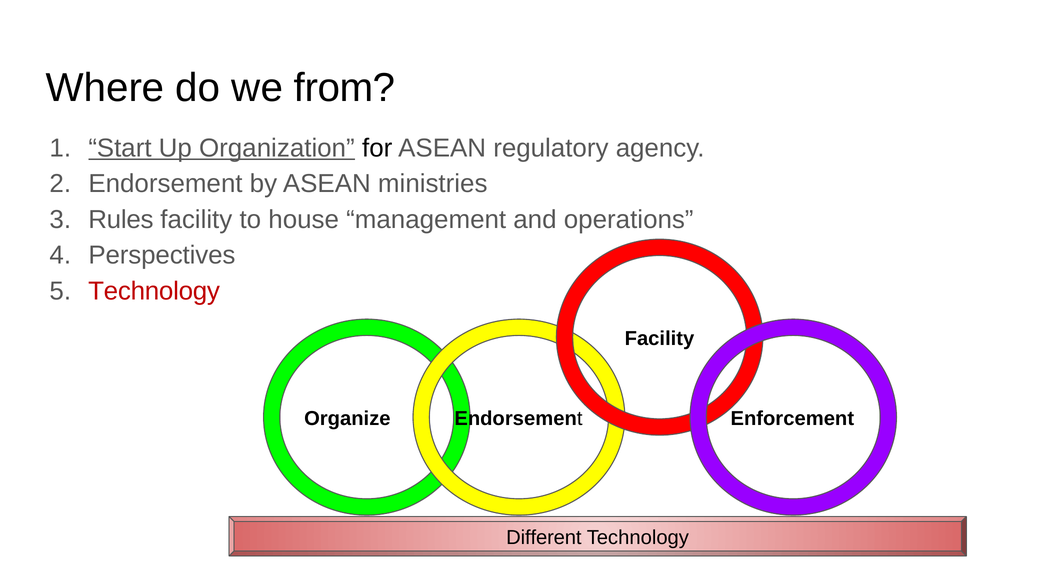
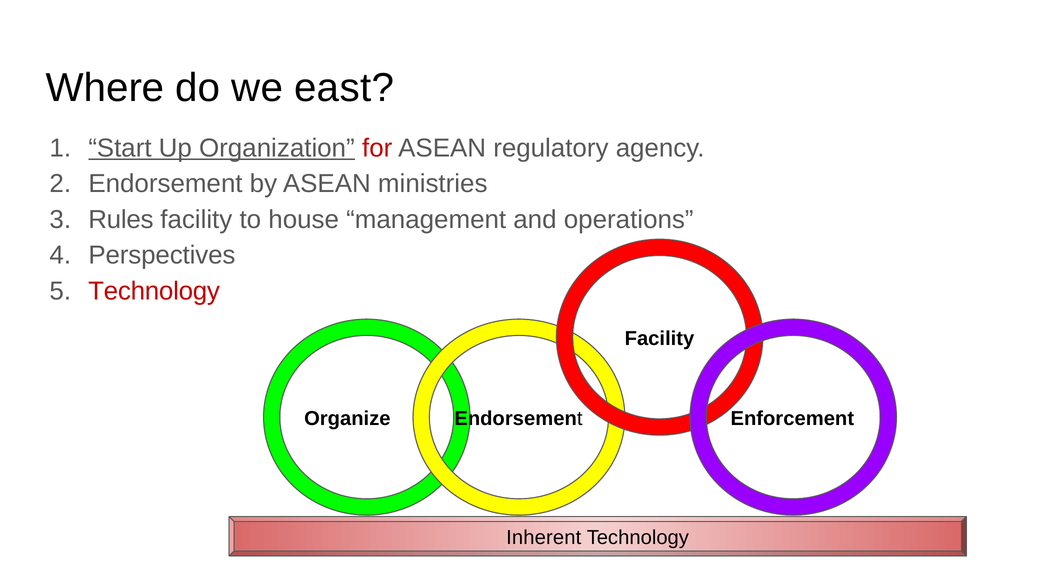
from: from -> east
for colour: black -> red
Different: Different -> Inherent
